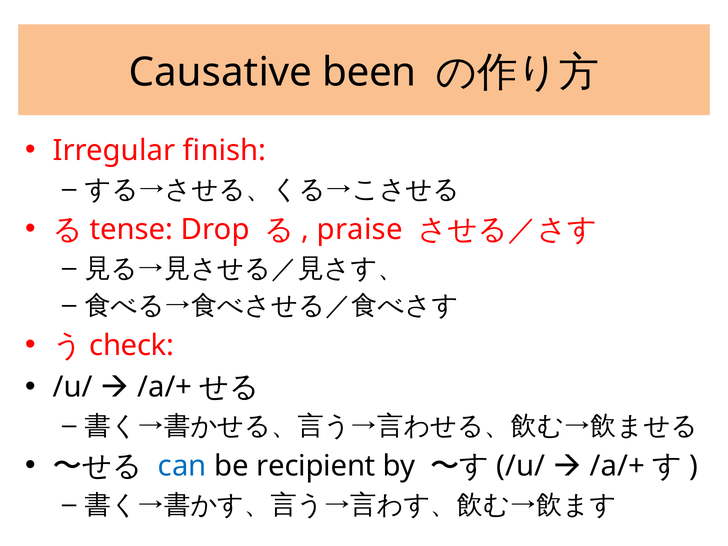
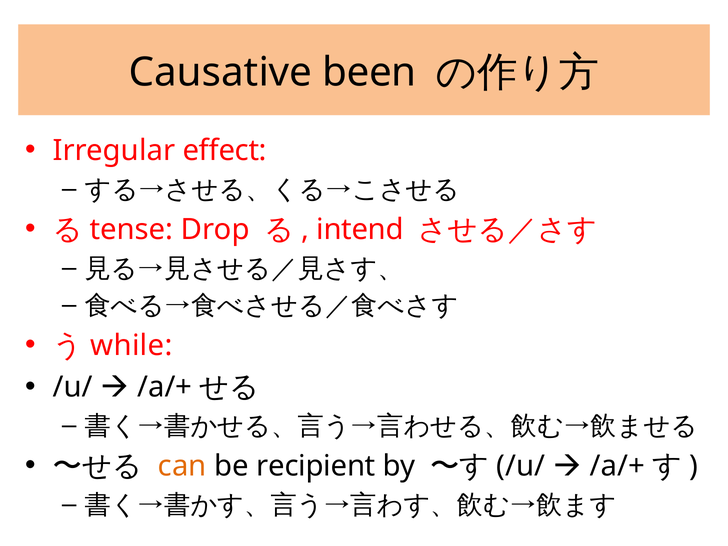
finish: finish -> effect
praise: praise -> intend
check: check -> while
can colour: blue -> orange
